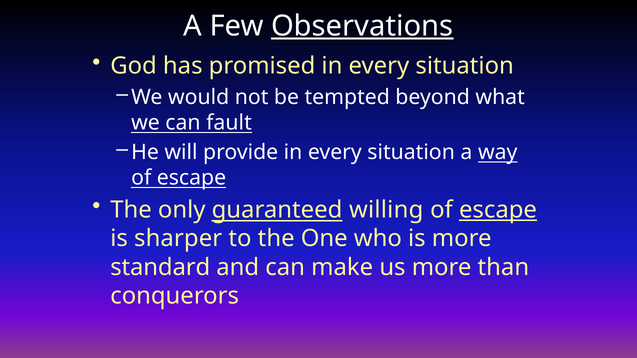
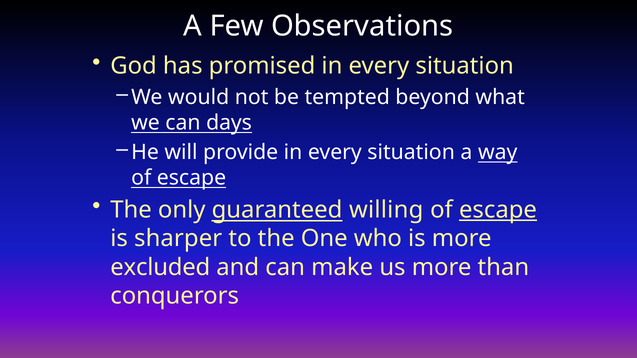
Observations underline: present -> none
fault: fault -> days
standard: standard -> excluded
